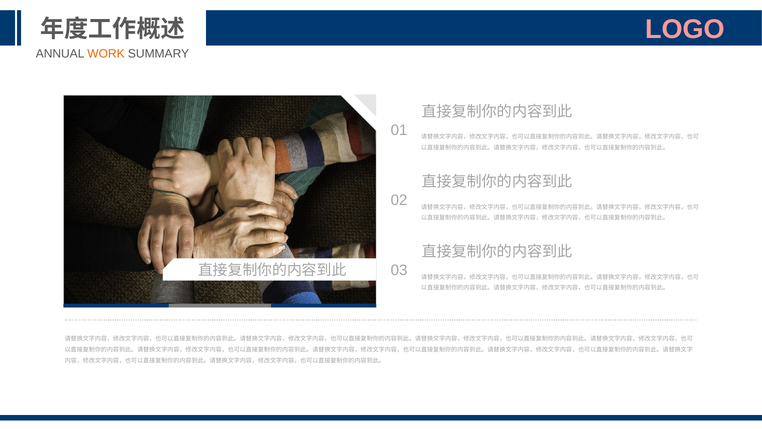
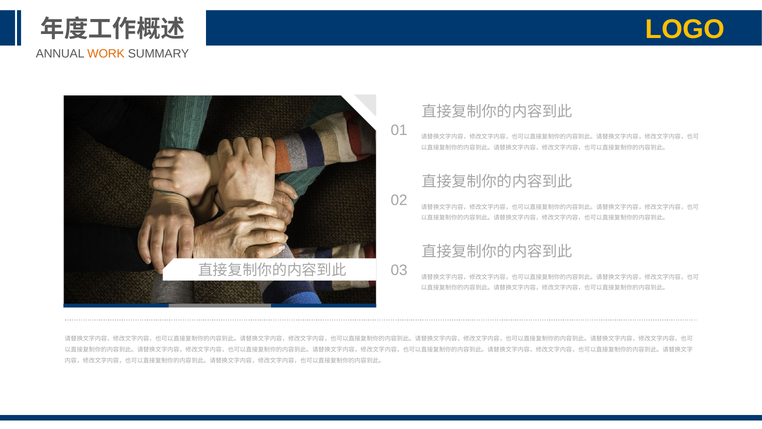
LOGO colour: pink -> yellow
